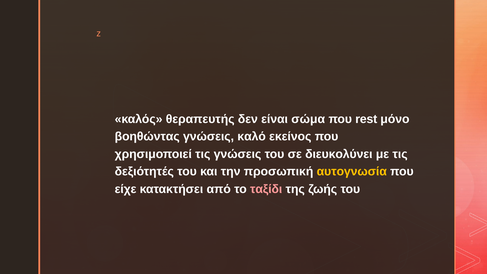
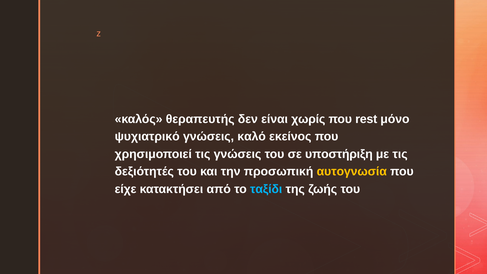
σώμα: σώμα -> χωρίς
βοηθώντας: βοηθώντας -> ψυχιατρικό
διευκολύνει: διευκολύνει -> υποστήριξη
ταξίδι colour: pink -> light blue
